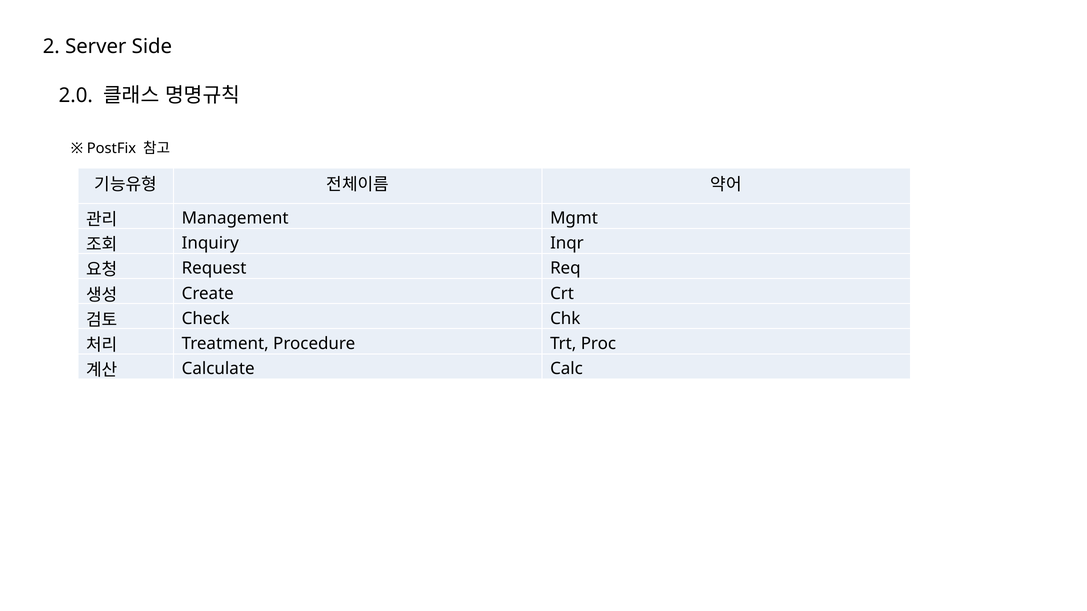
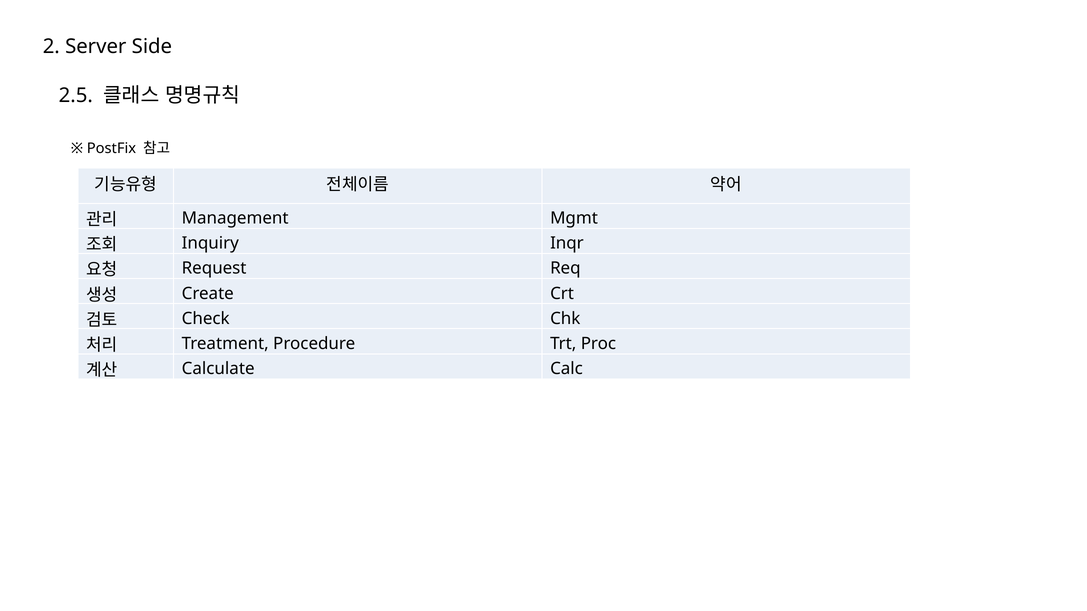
2.0: 2.0 -> 2.5
